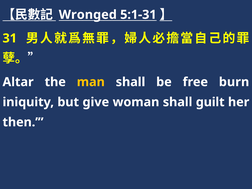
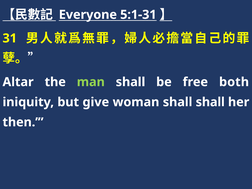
Wronged: Wronged -> Everyone
man colour: yellow -> light green
burn: burn -> both
shall guilt: guilt -> shall
